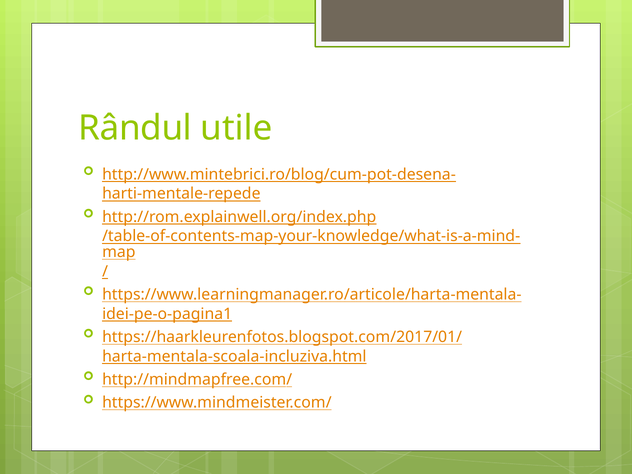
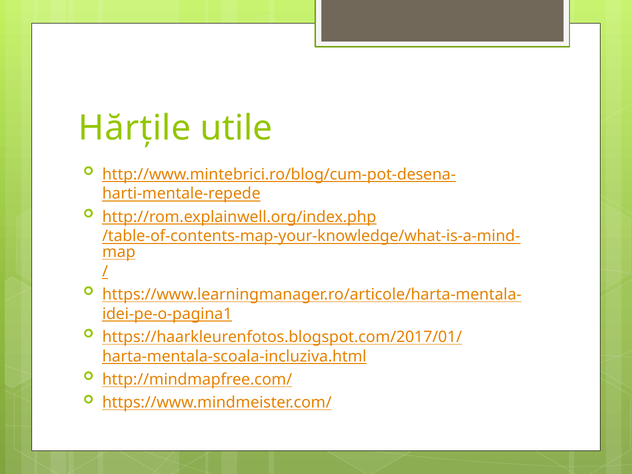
Rândul: Rândul -> Hărțile
